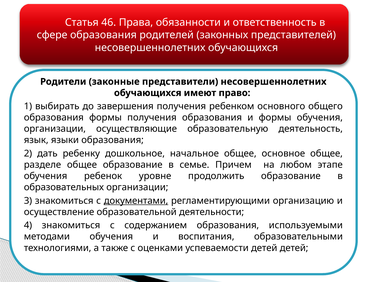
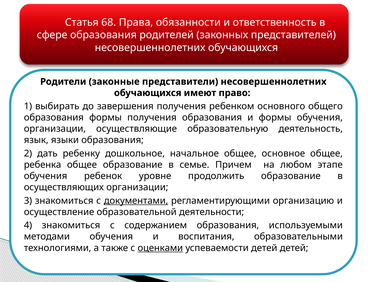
46: 46 -> 68
разделе: разделе -> ребенка
образовательных: образовательных -> осуществляющих
оценками underline: none -> present
